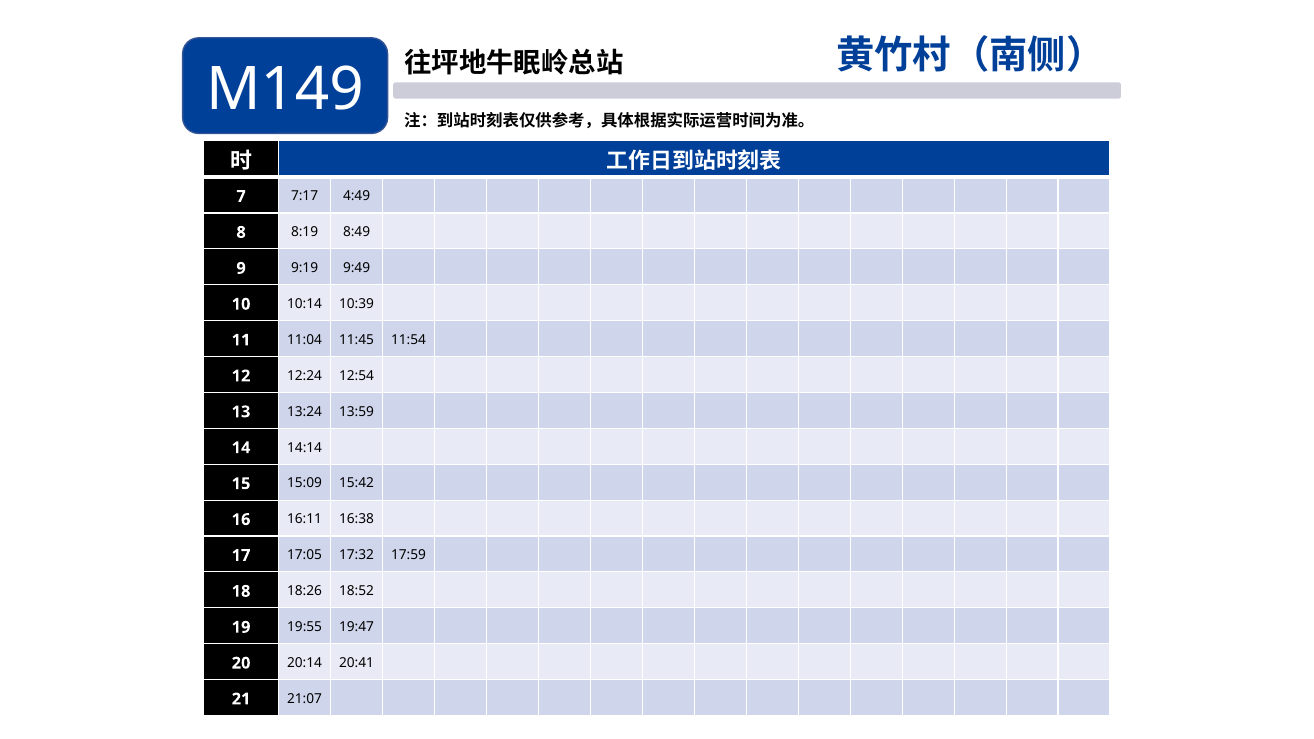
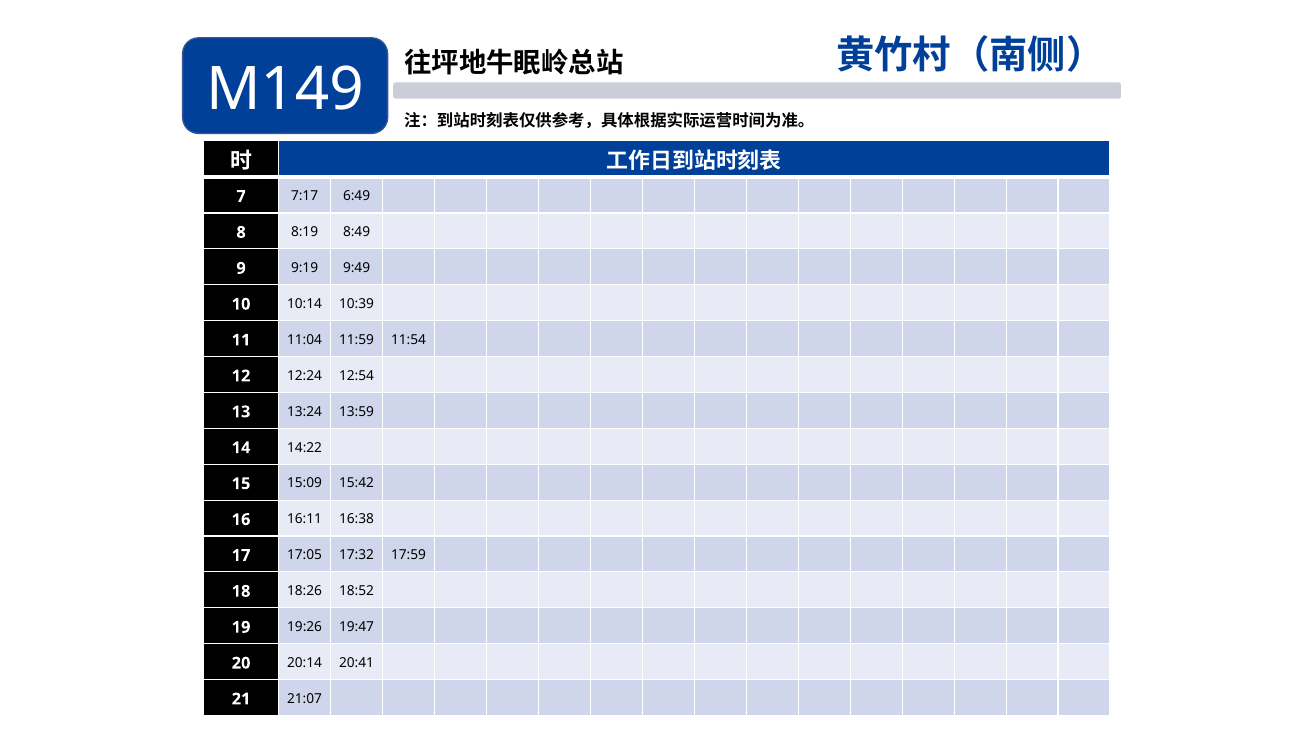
4:49: 4:49 -> 6:49
11:45: 11:45 -> 11:59
14:14: 14:14 -> 14:22
19:55: 19:55 -> 19:26
